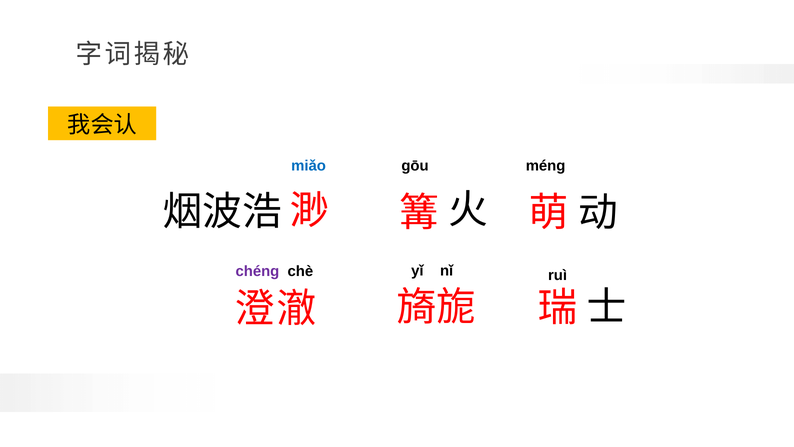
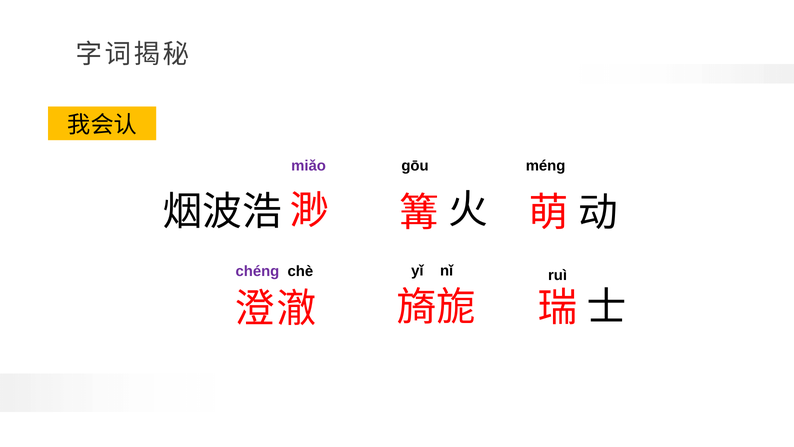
miǎo colour: blue -> purple
